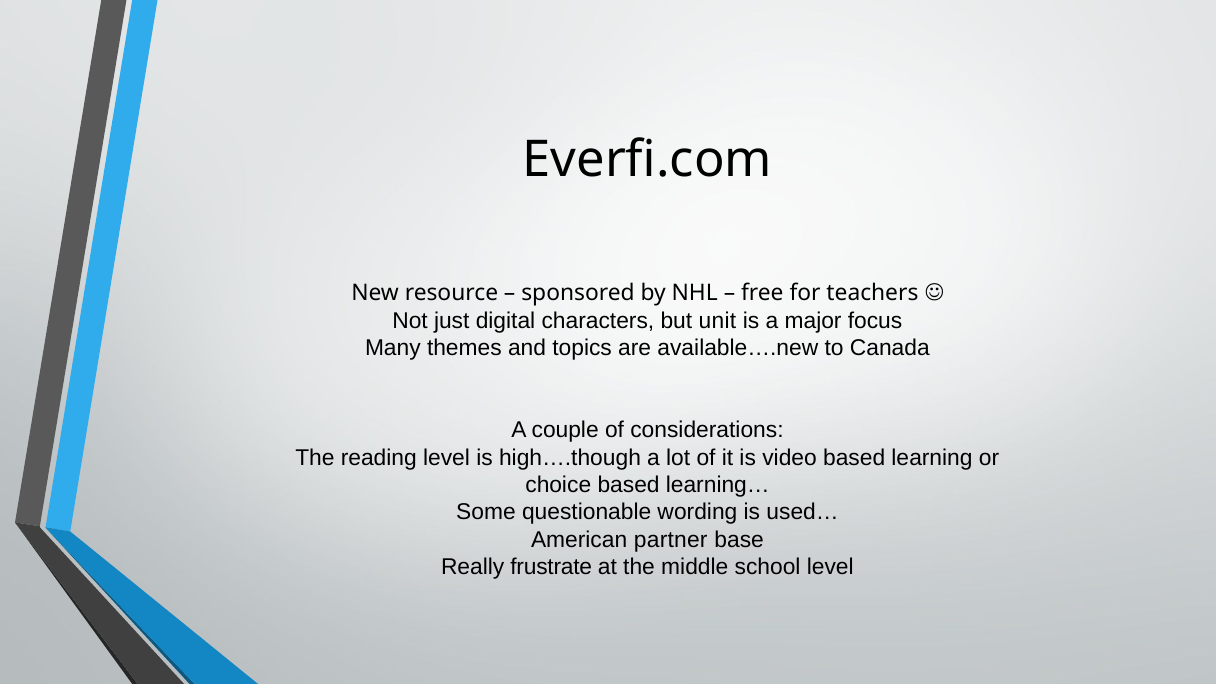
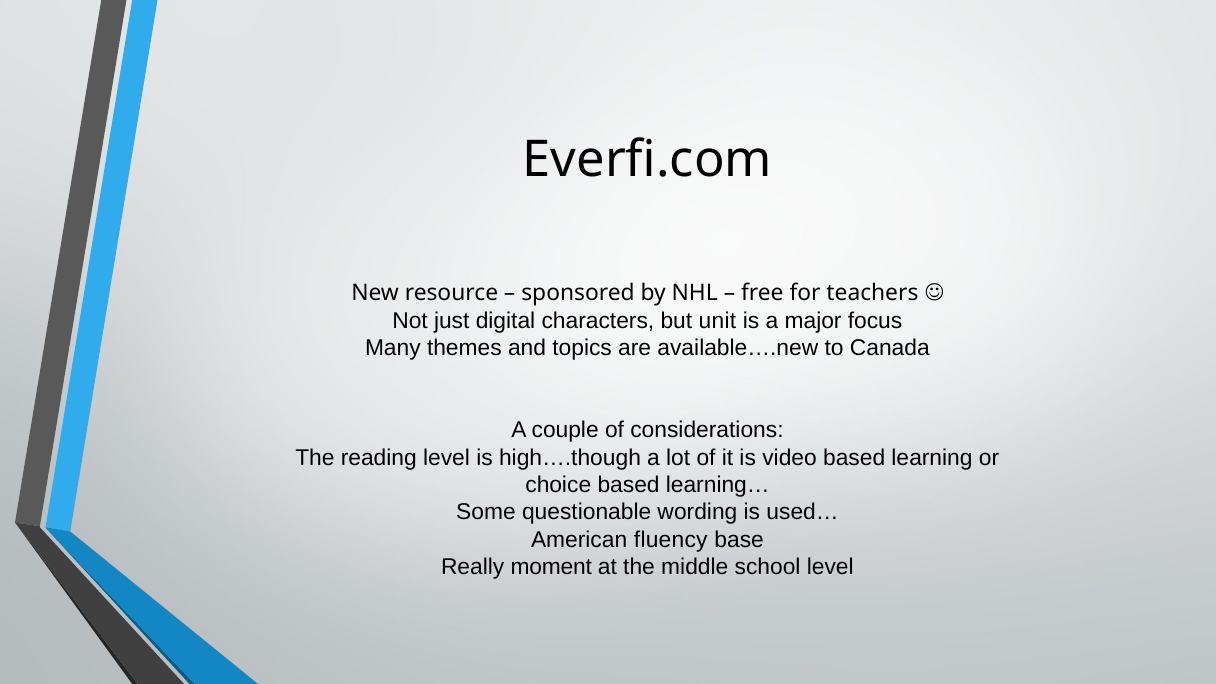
partner: partner -> fluency
frustrate: frustrate -> moment
